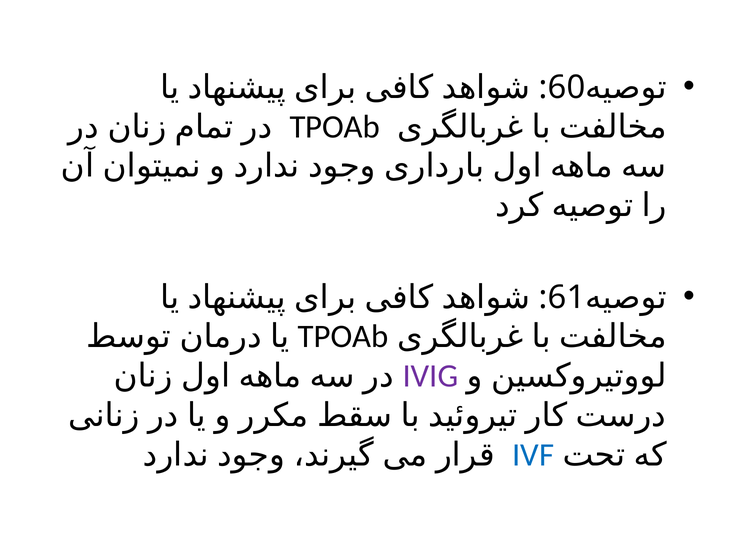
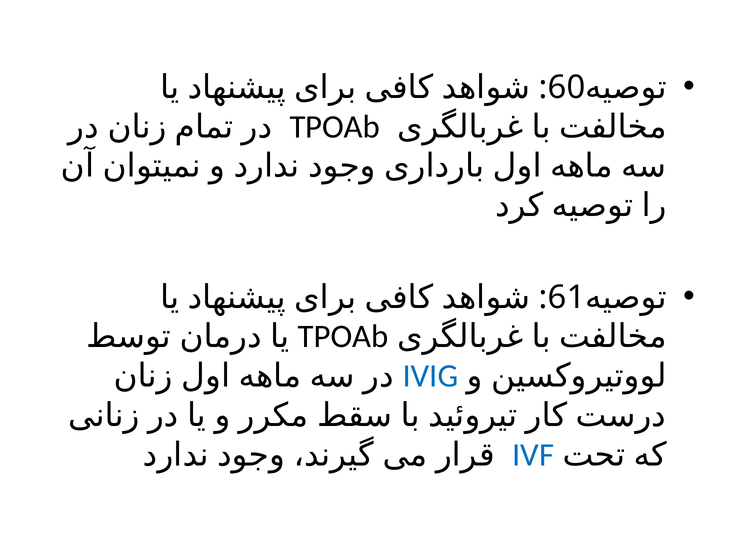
IVIG colour: purple -> blue
